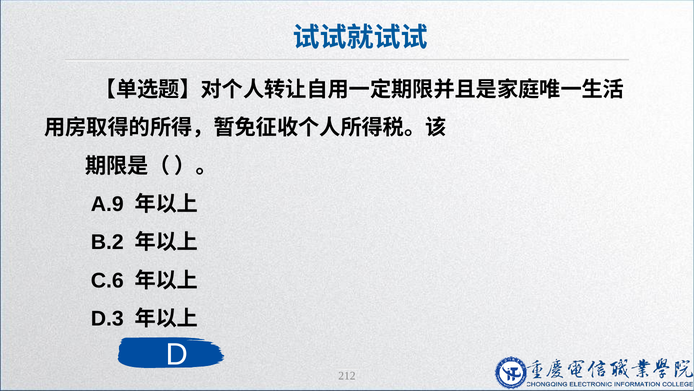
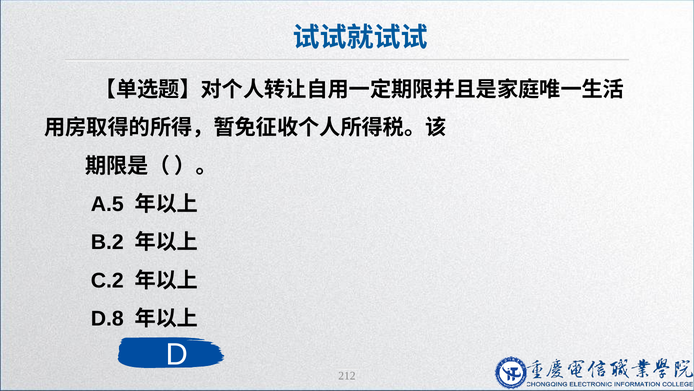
A.9: A.9 -> A.5
C.6: C.6 -> C.2
D.3: D.3 -> D.8
